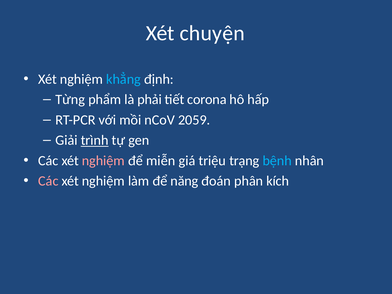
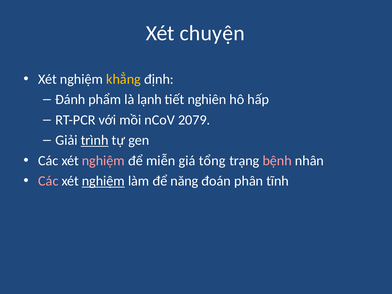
khẳng colour: light blue -> yellow
Từng: Từng -> Đánh
phải: phải -> lạnh
corona: corona -> nghiên
2059: 2059 -> 2079
triệu: triệu -> tổng
bệnh colour: light blue -> pink
nghiệm at (103, 181) underline: none -> present
kích: kích -> tĩnh
